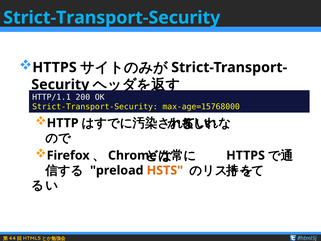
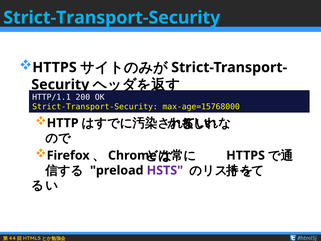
HSTS colour: orange -> purple
